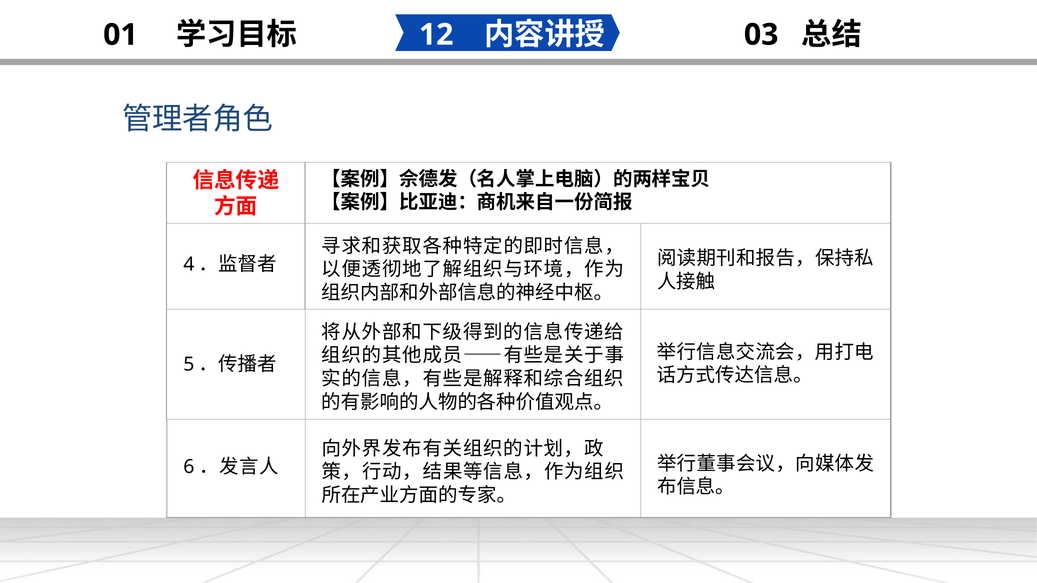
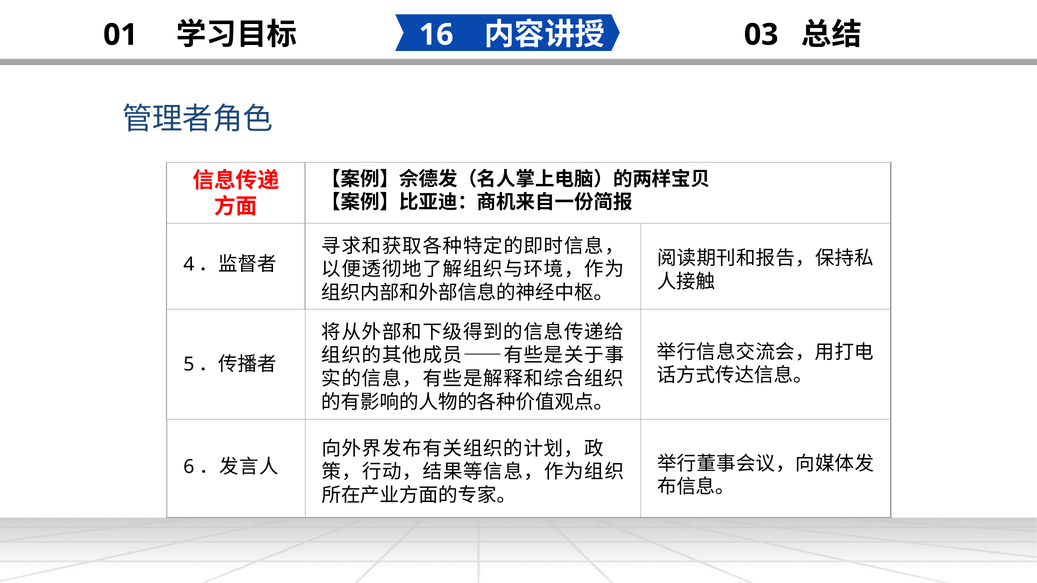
12: 12 -> 16
